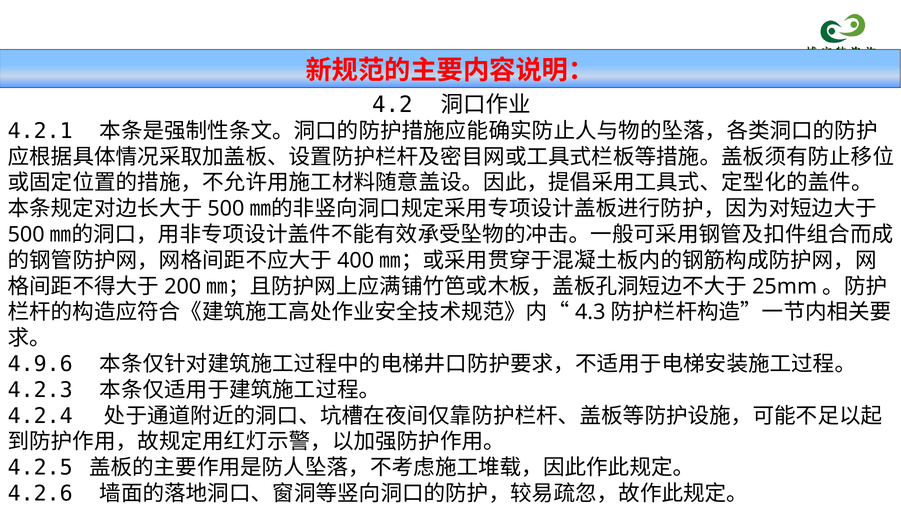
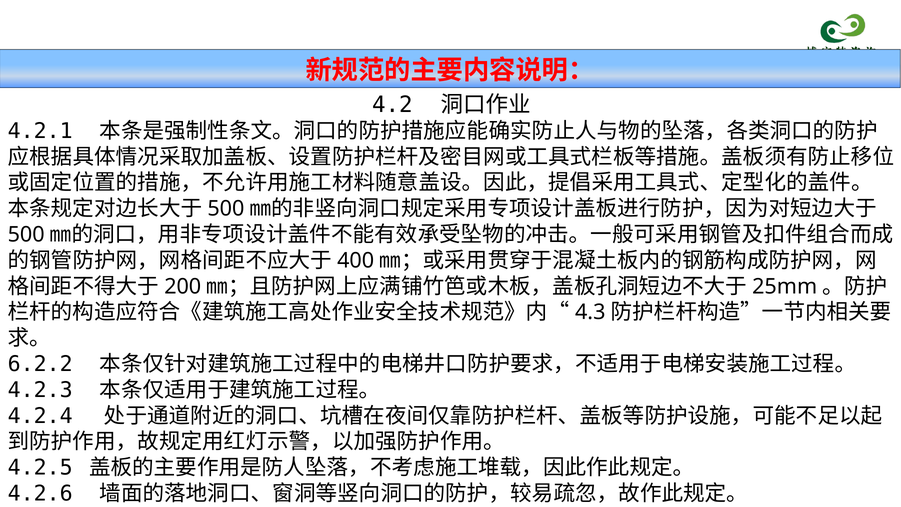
4.9.6: 4.9.6 -> 6.2.2
